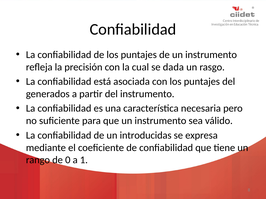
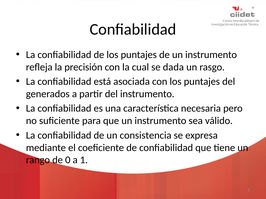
introducidas: introducidas -> consistencia
